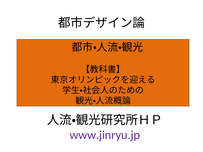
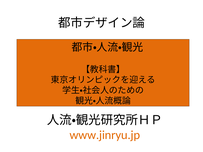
www.jinryu.jp colour: purple -> orange
